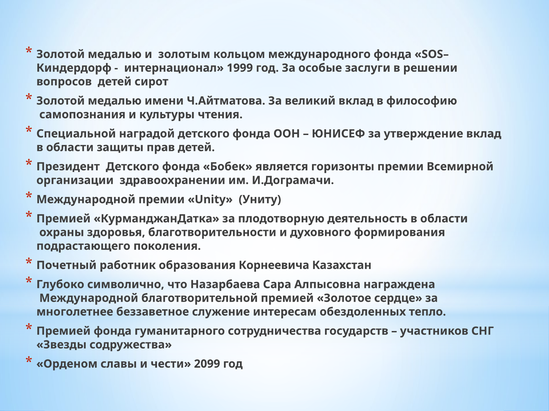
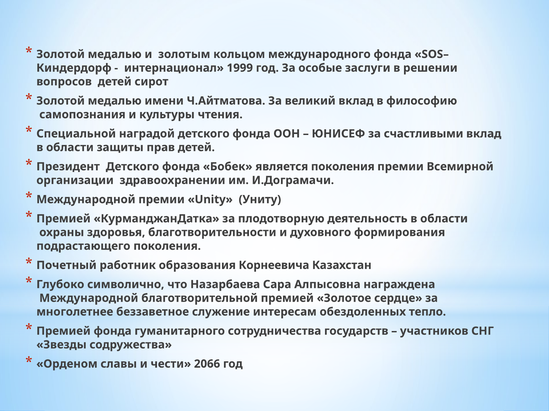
утверждение: утверждение -> счастливыми
является горизонты: горизонты -> поколения
2099: 2099 -> 2066
